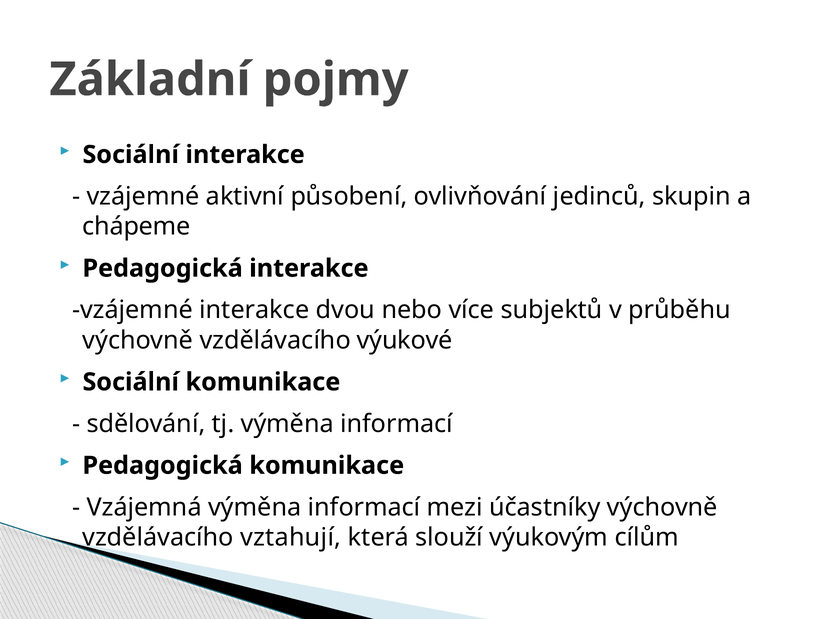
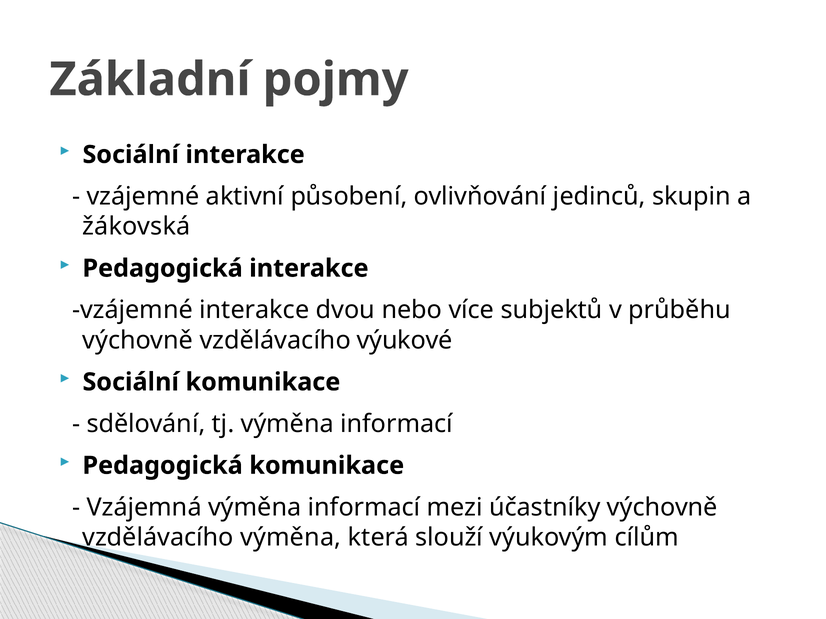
chápeme: chápeme -> žákovská
vzdělávacího vztahují: vztahují -> výměna
